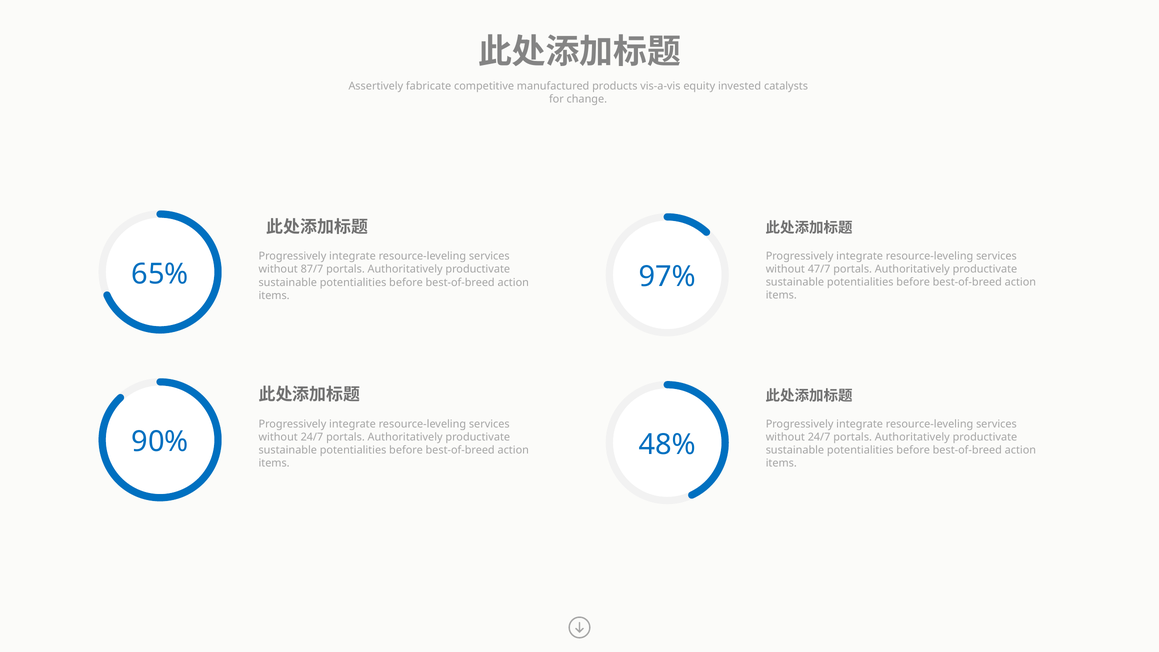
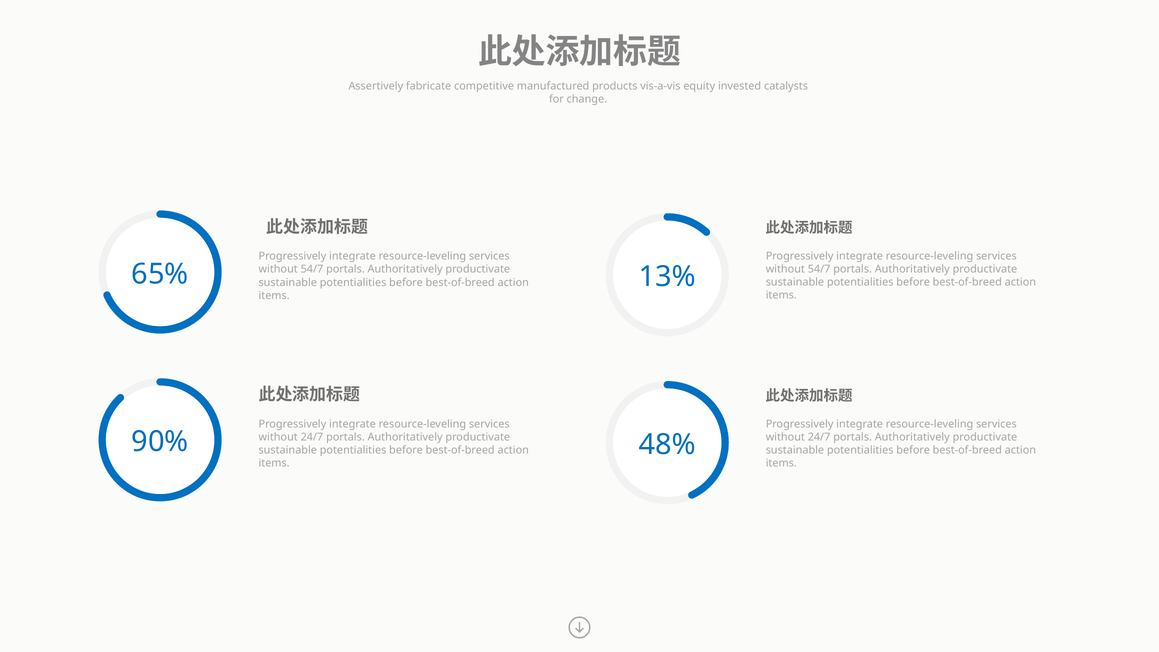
47/7 at (819, 269): 47/7 -> 54/7
87/7 at (312, 269): 87/7 -> 54/7
97%: 97% -> 13%
